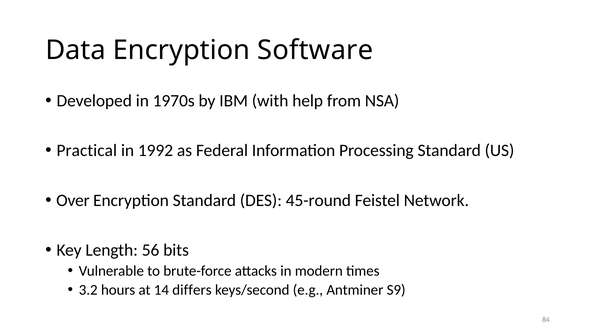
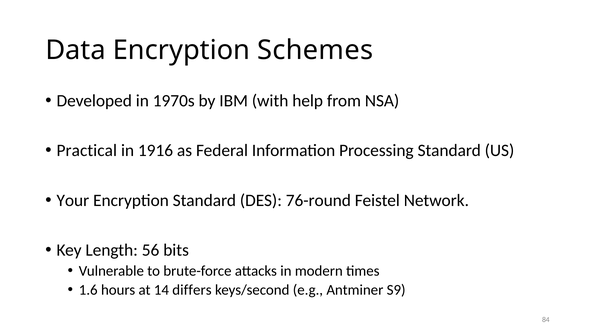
Software: Software -> Schemes
1992: 1992 -> 1916
Over: Over -> Your
45-round: 45-round -> 76-round
3.2: 3.2 -> 1.6
